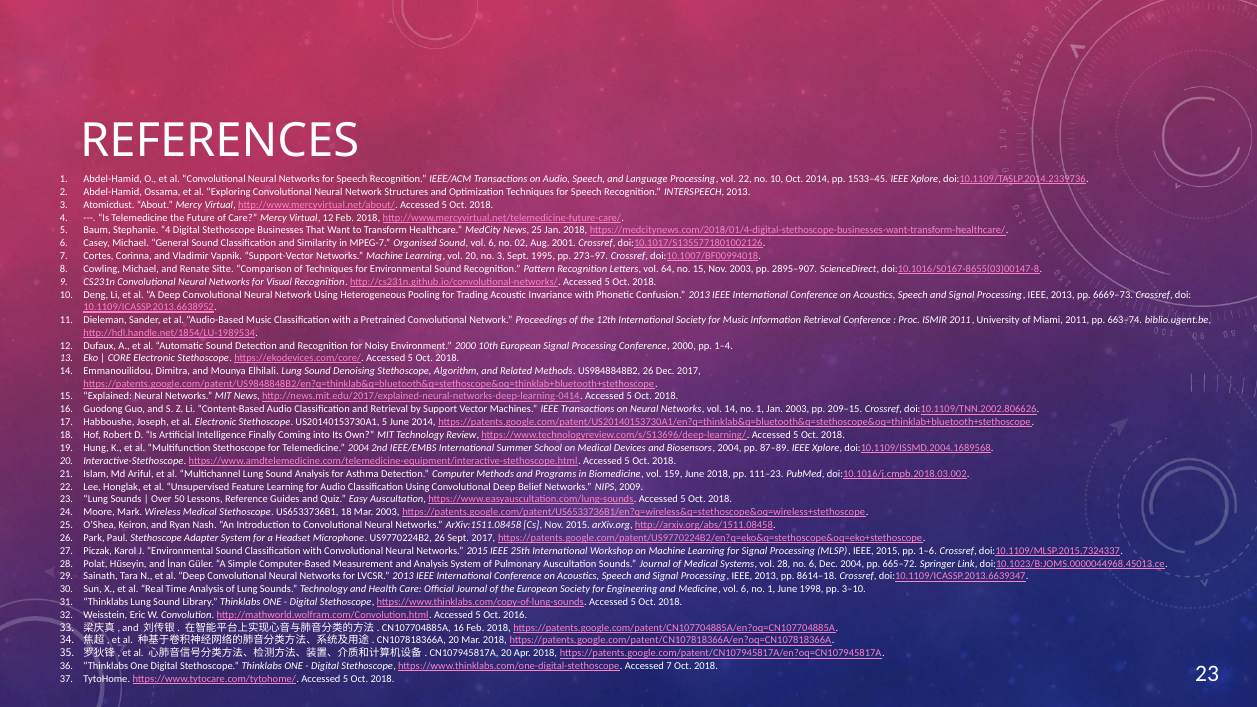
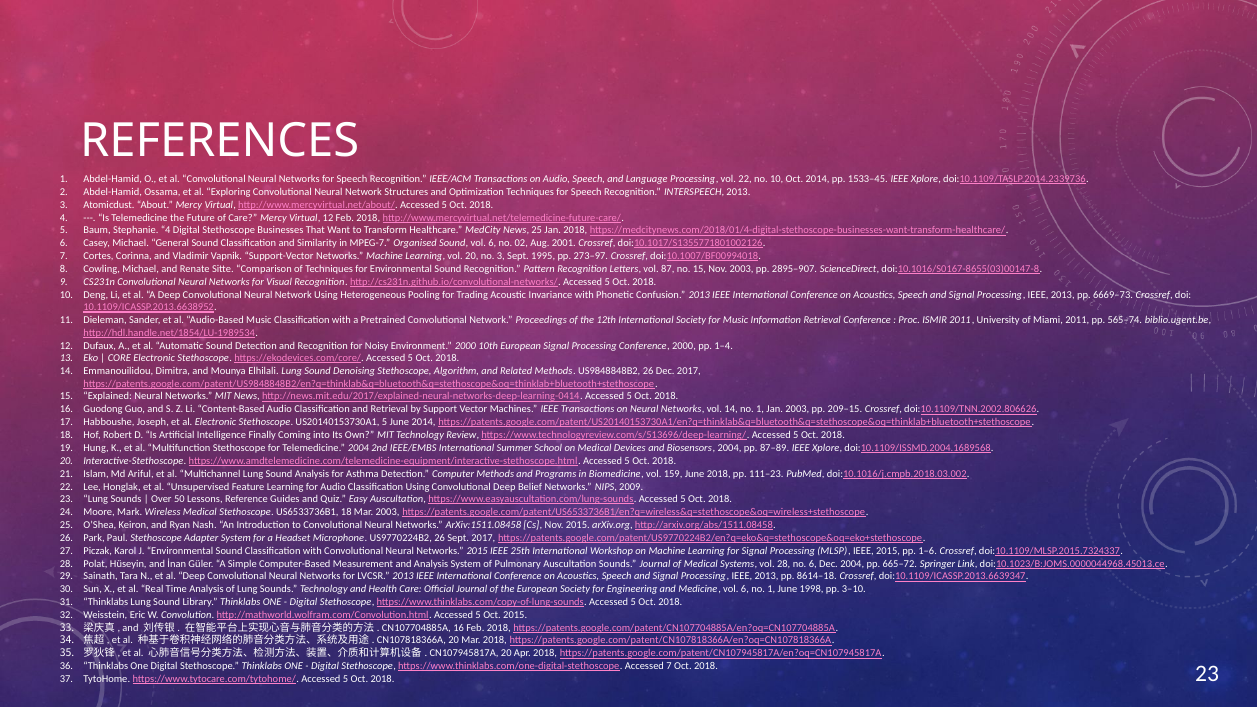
64: 64 -> 87
663–74: 663–74 -> 565–74
Oct 2016: 2016 -> 2015
